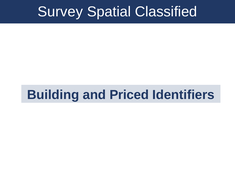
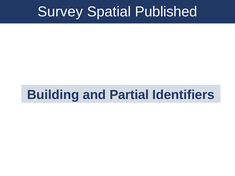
Classified: Classified -> Published
Priced: Priced -> Partial
